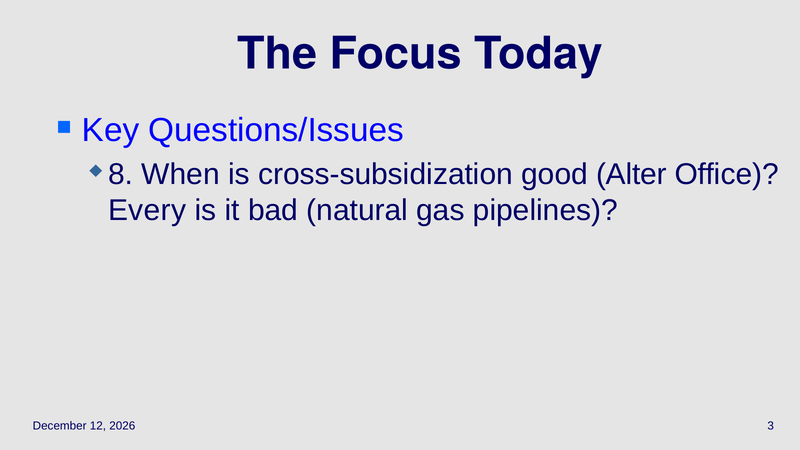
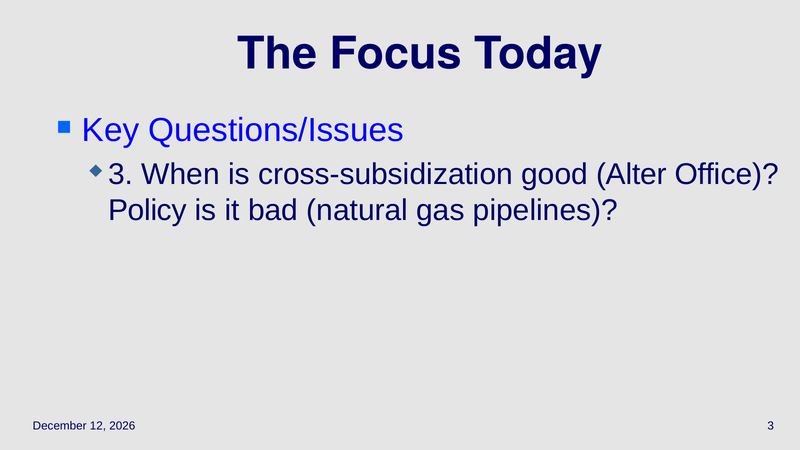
8 at (121, 174): 8 -> 3
Every: Every -> Policy
